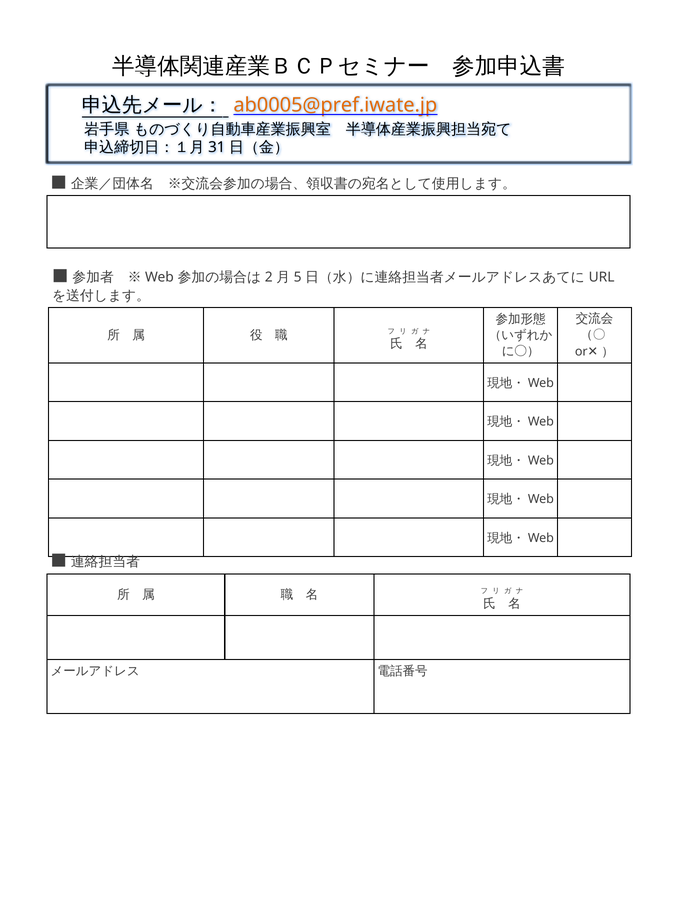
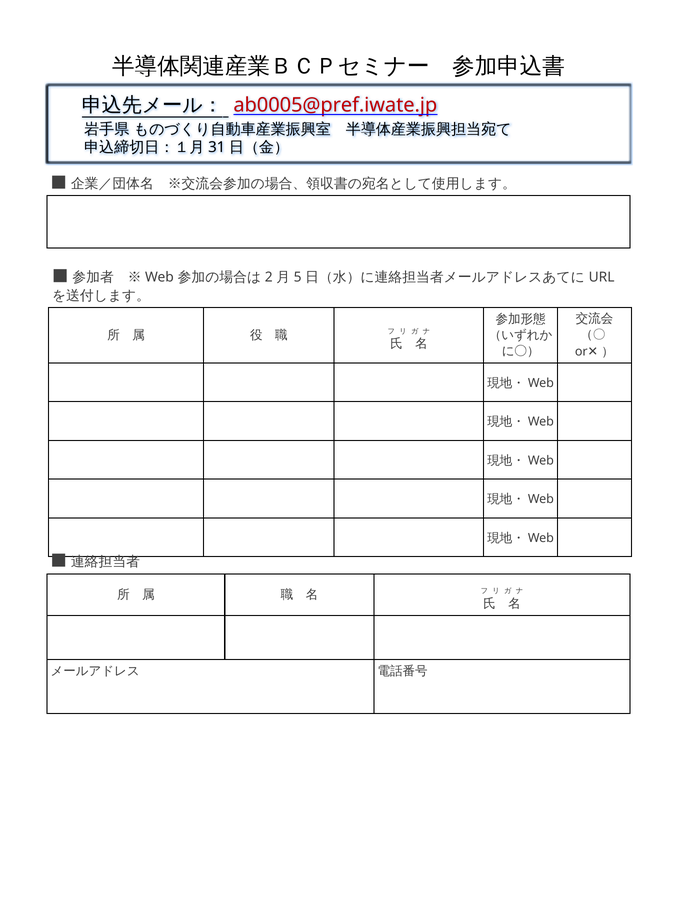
ab0005@pref.iwate.jp colour: orange -> red
